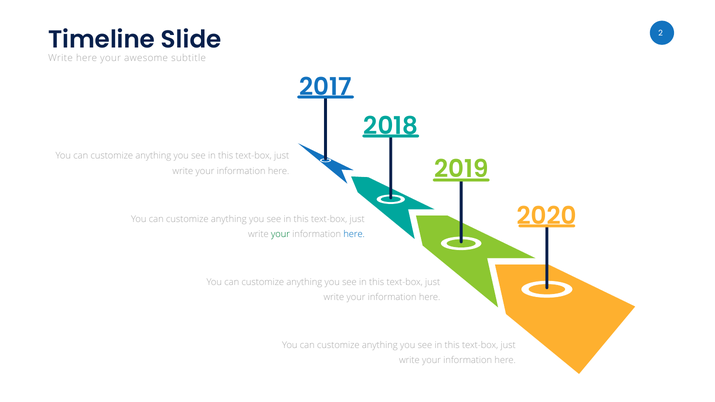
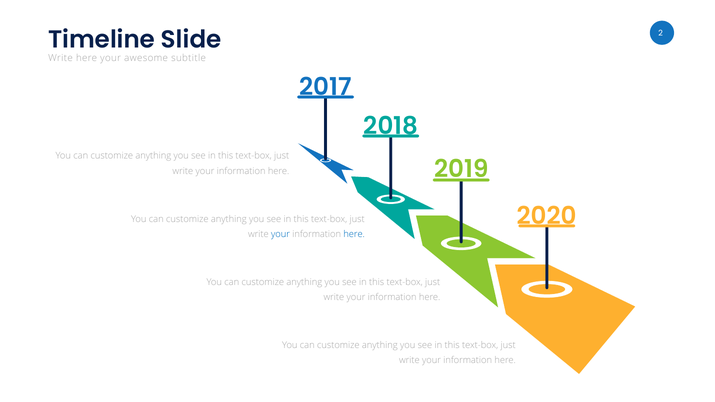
your at (280, 234) colour: green -> blue
